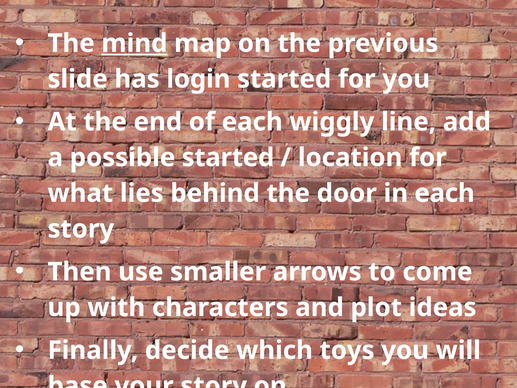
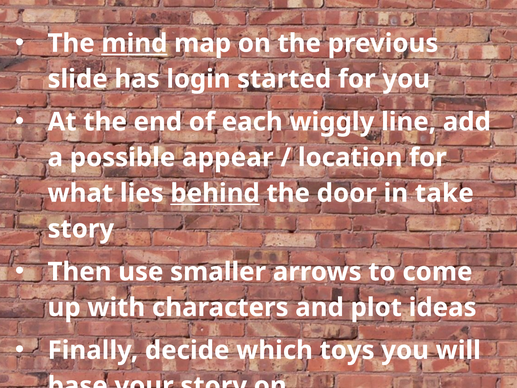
possible started: started -> appear
behind underline: none -> present
in each: each -> take
